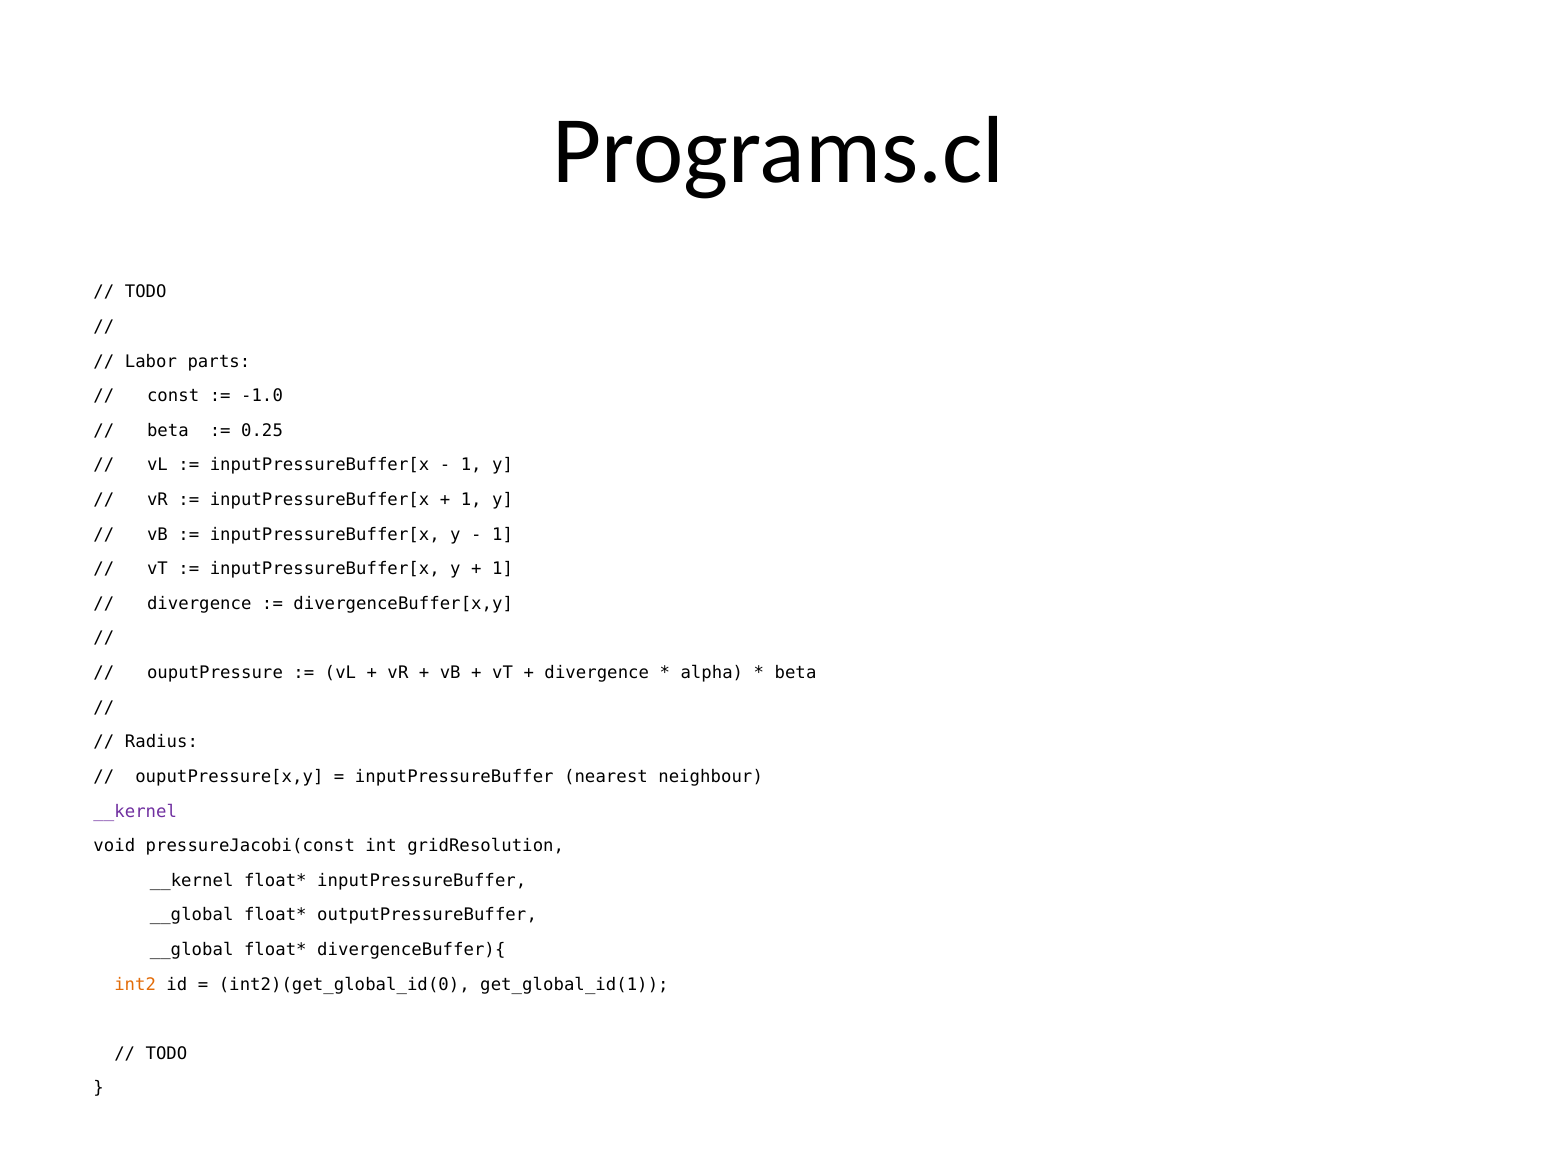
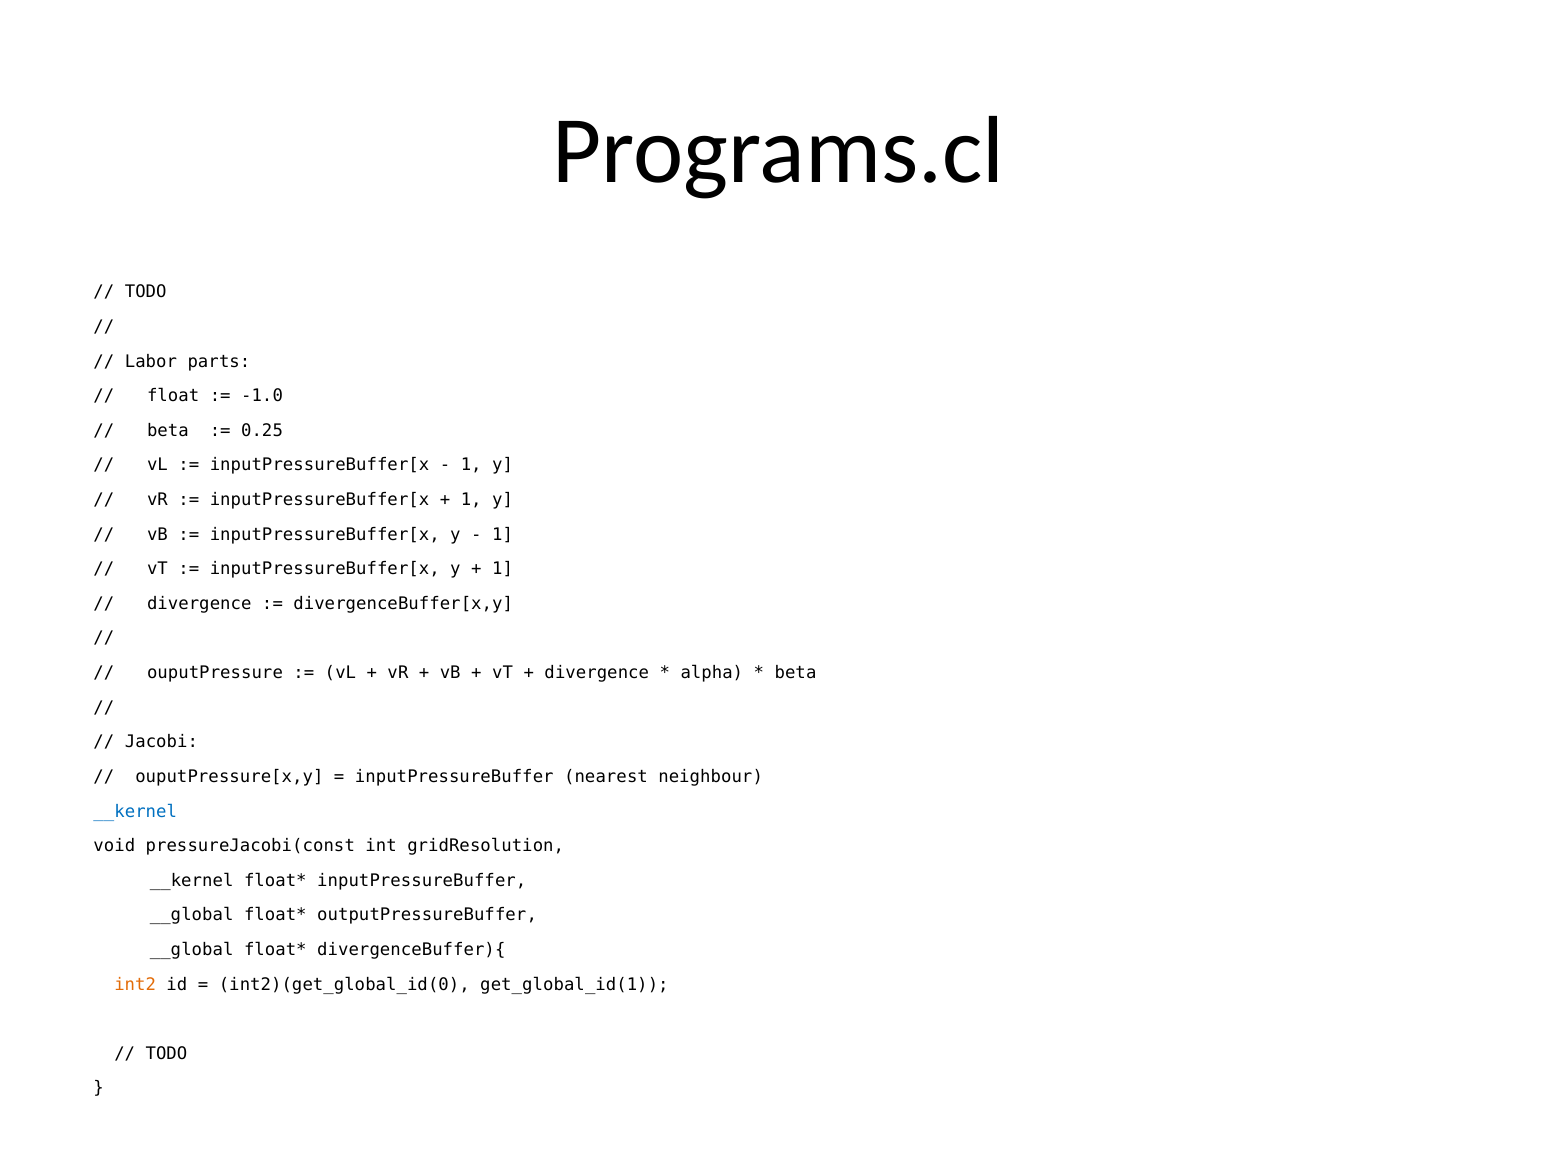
const: const -> float
Radius: Radius -> Jacobi
__kernel at (135, 811) colour: purple -> blue
